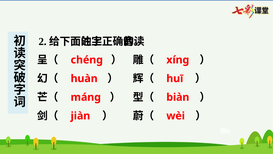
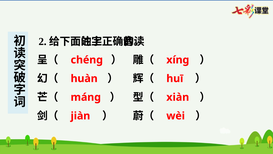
biàn: biàn -> xiàn
